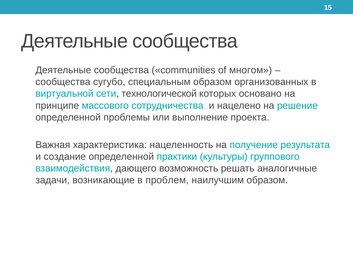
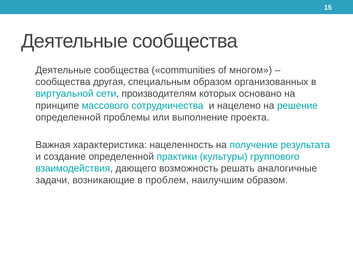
сугубо: сугубо -> другая
технологической: технологической -> производителям
